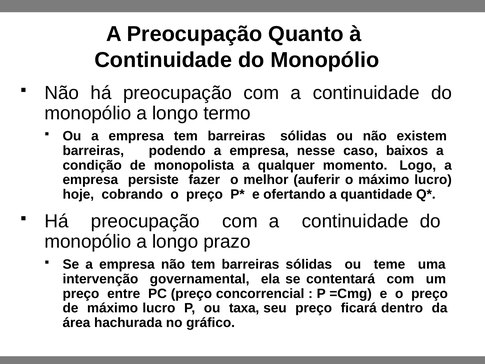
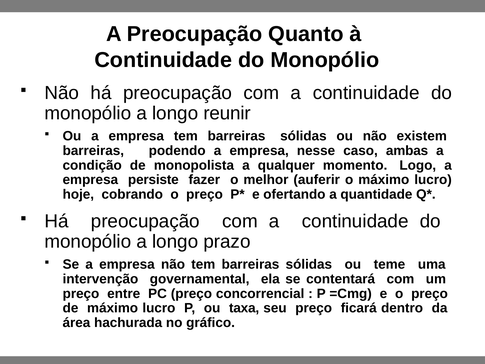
termo: termo -> reunir
baixos: baixos -> ambas
